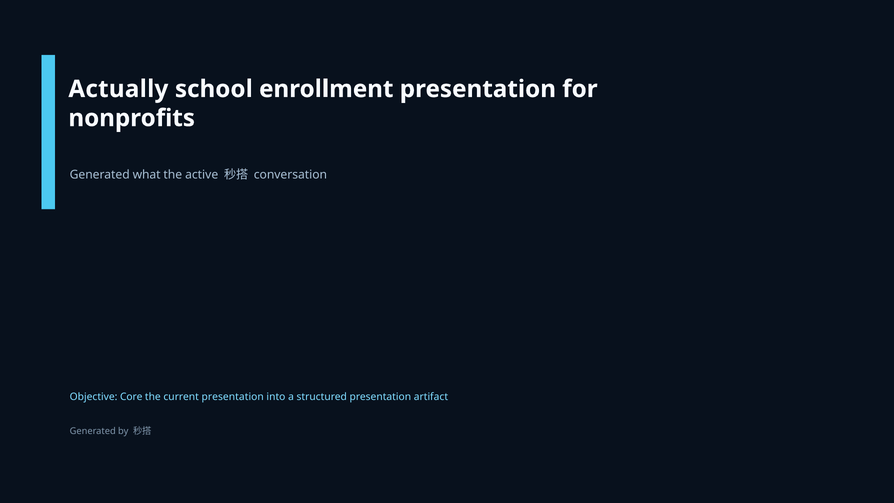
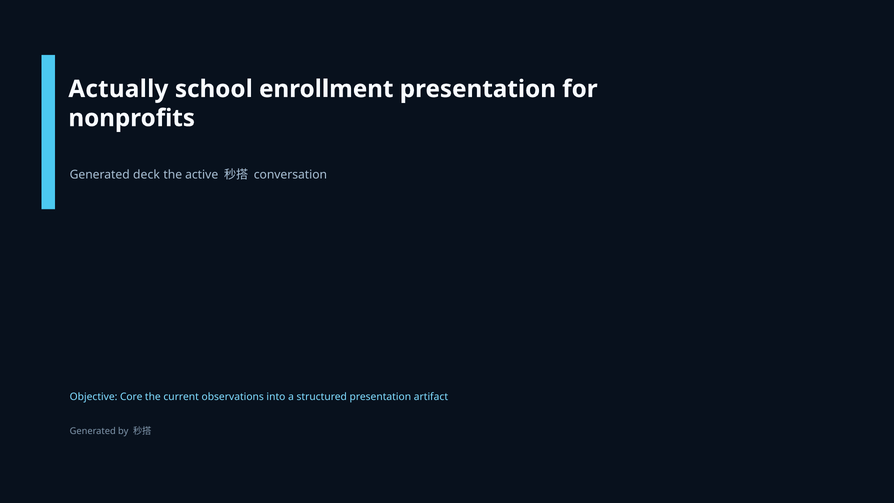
what: what -> deck
current presentation: presentation -> observations
